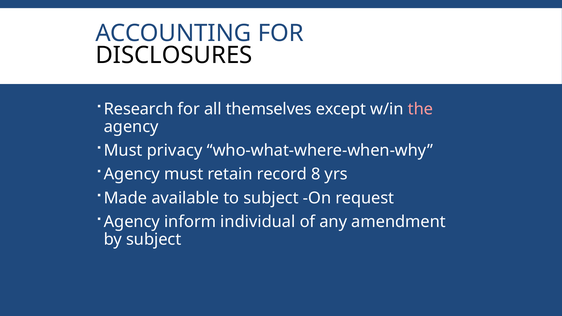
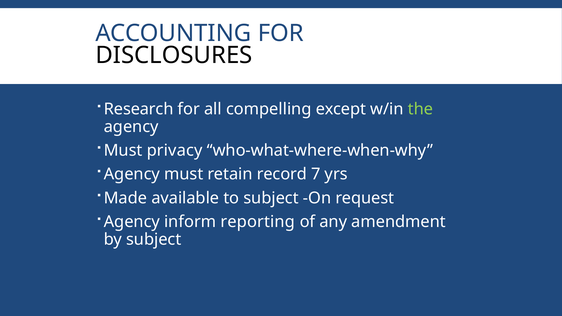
themselves: themselves -> compelling
the colour: pink -> light green
8: 8 -> 7
individual: individual -> reporting
